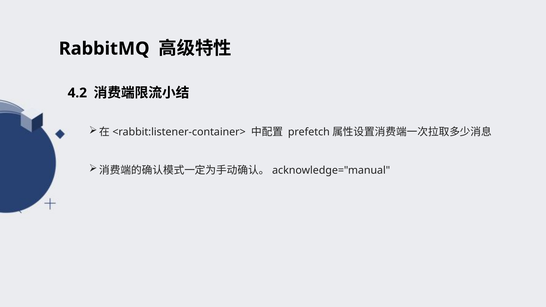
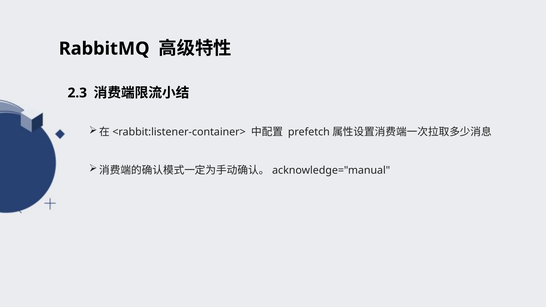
4.2: 4.2 -> 2.3
